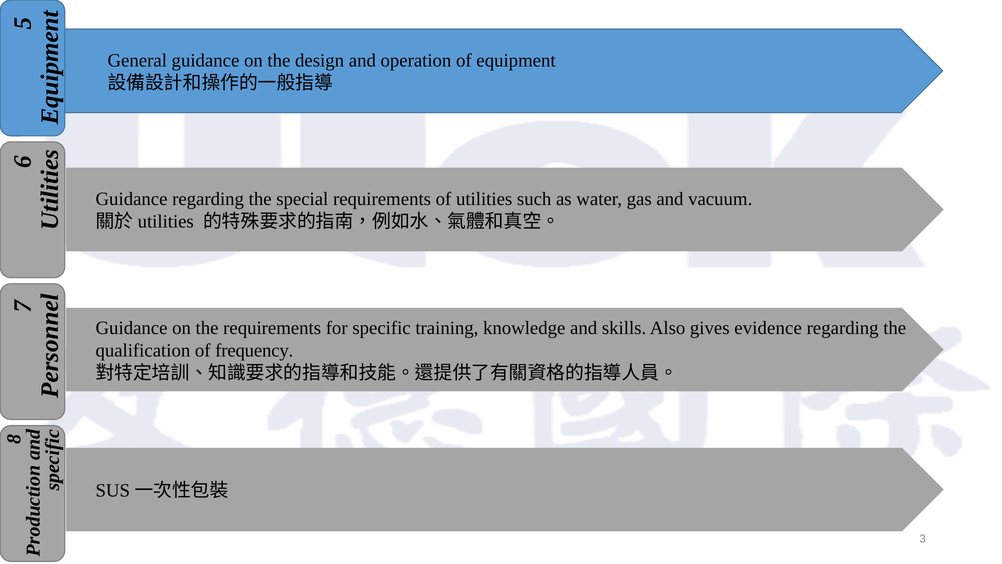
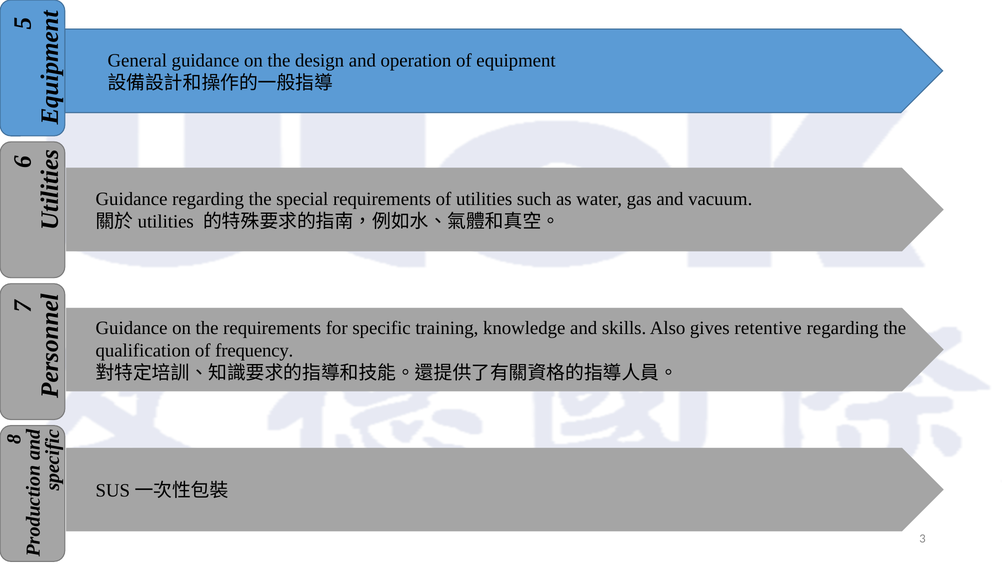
evidence: evidence -> retentive
